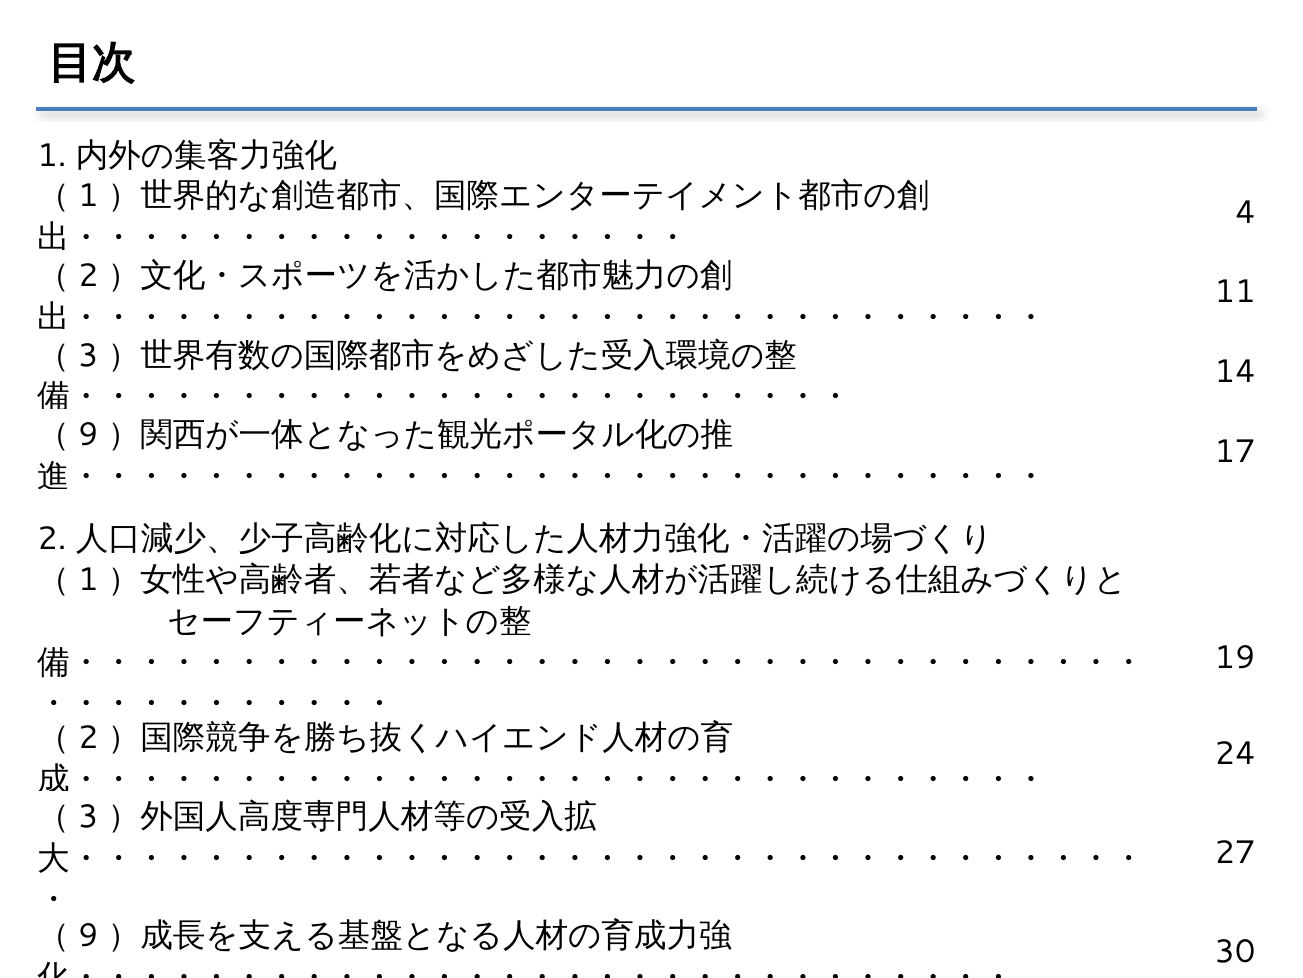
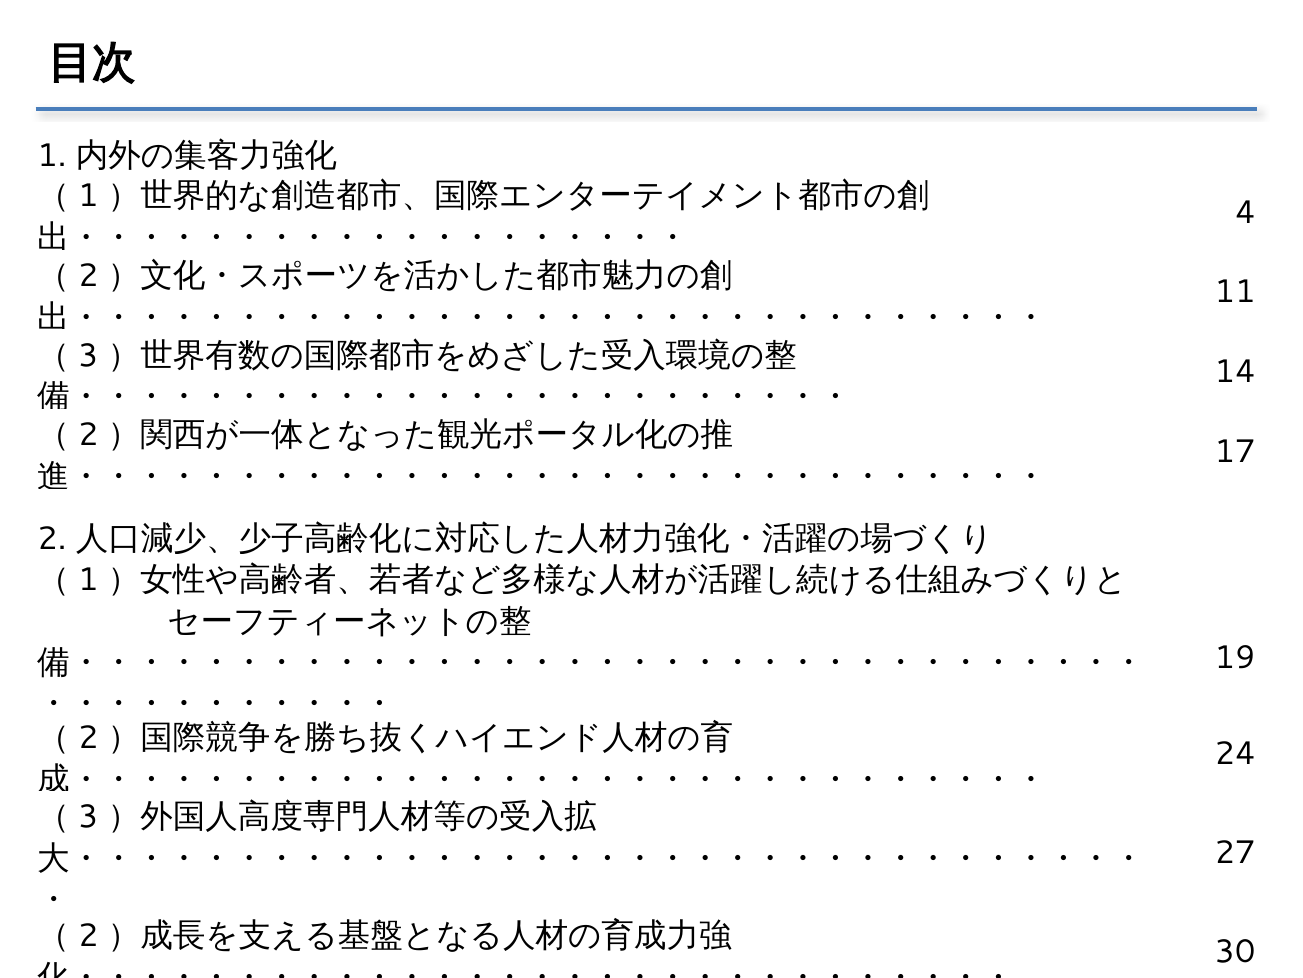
9 at (88, 435): 9 -> 2
9 at (88, 935): 9 -> 2
